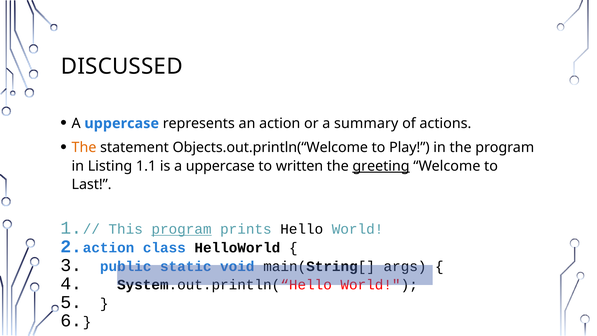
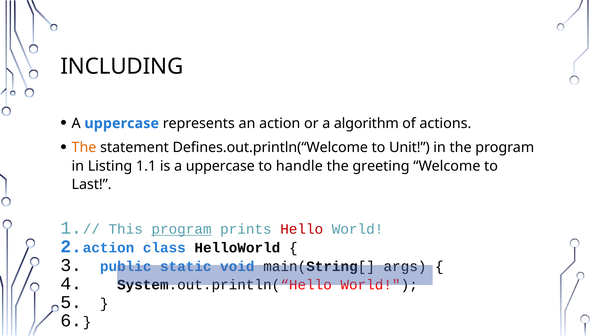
DISCUSSED: DISCUSSED -> INCLUDING
summary: summary -> algorithm
Objects.out.println(“Welcome: Objects.out.println(“Welcome -> Defines.out.println(“Welcome
Play: Play -> Unit
written: written -> handle
greeting underline: present -> none
Hello colour: black -> red
